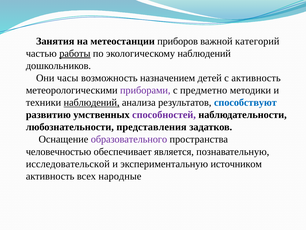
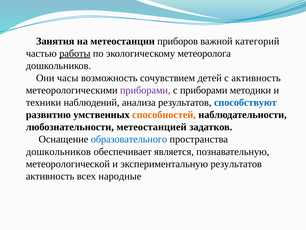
экологическому наблюдений: наблюдений -> метеоролога
назначением: назначением -> сочувствием
с предметно: предметно -> приборами
наблюдений at (92, 102) underline: present -> none
способностей colour: purple -> orange
представления: представления -> метеостанцией
образовательного colour: purple -> blue
человечностью at (59, 151): человечностью -> дошкольников
исследовательской: исследовательской -> метеорологической
экспериментальную источником: источником -> результатов
